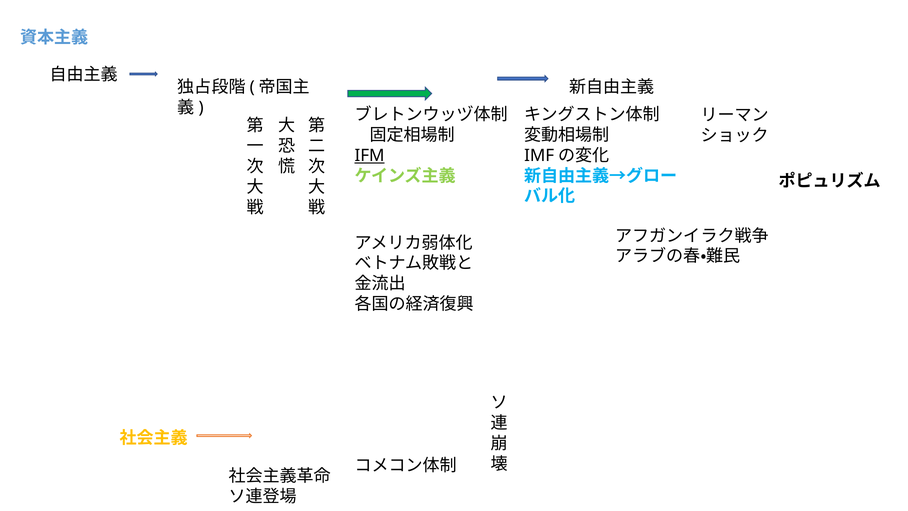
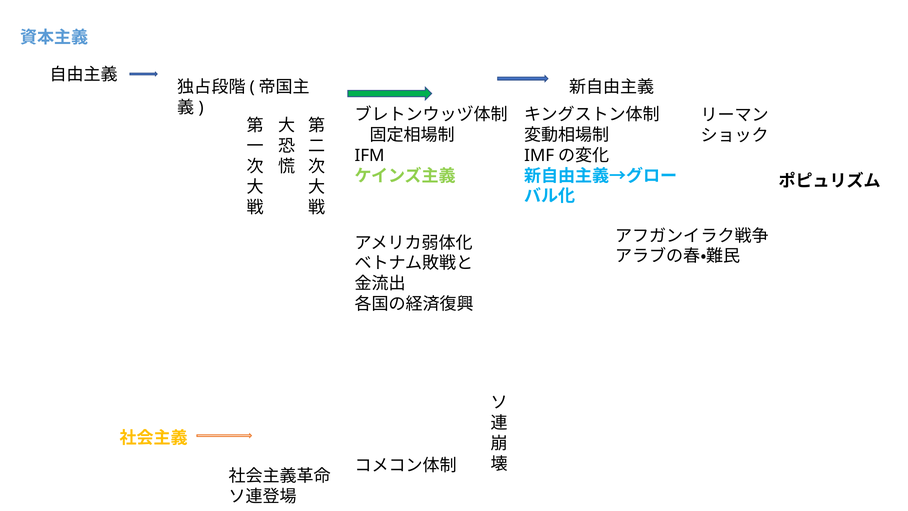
IFM underline: present -> none
